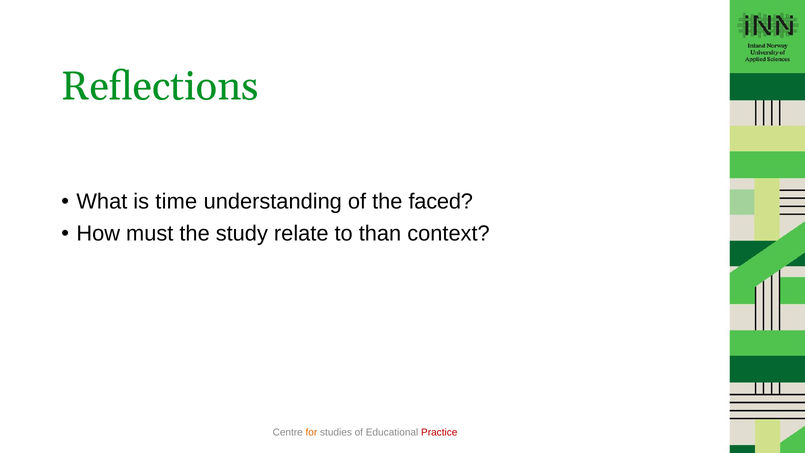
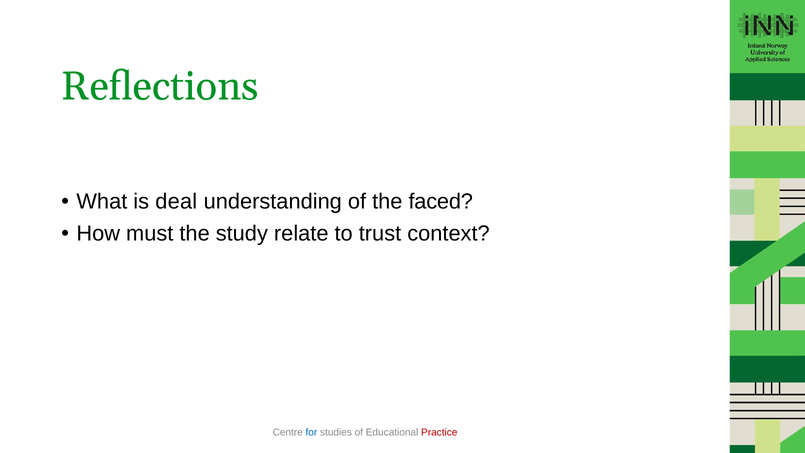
time: time -> deal
than: than -> trust
for colour: orange -> blue
